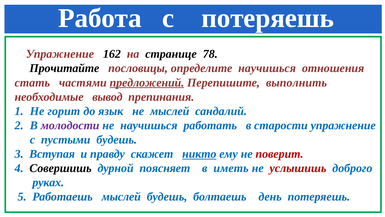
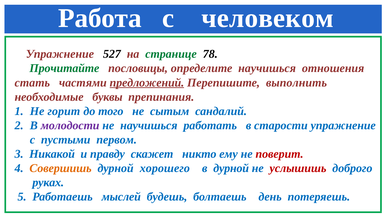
с потеряешь: потеряешь -> человеком
162: 162 -> 527
странице colour: black -> green
Прочитайте colour: black -> green
вывод: вывод -> буквы
язык: язык -> того
не мыслей: мыслей -> сытым
пустыми будешь: будешь -> первом
Вступая: Вступая -> Никакой
никто underline: present -> none
Совершишь colour: black -> orange
поясняет: поясняет -> хорошего
в иметь: иметь -> дурной
